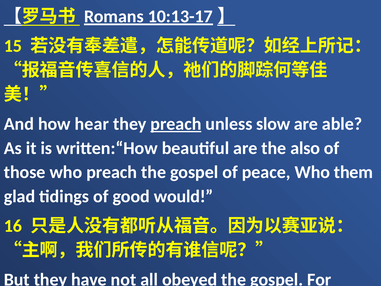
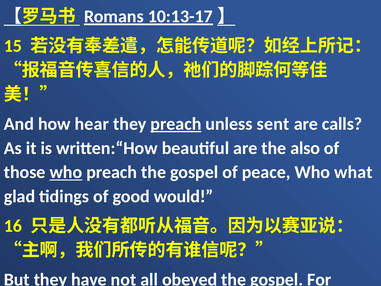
slow: slow -> sent
able: able -> calls
who at (66, 172) underline: none -> present
them: them -> what
